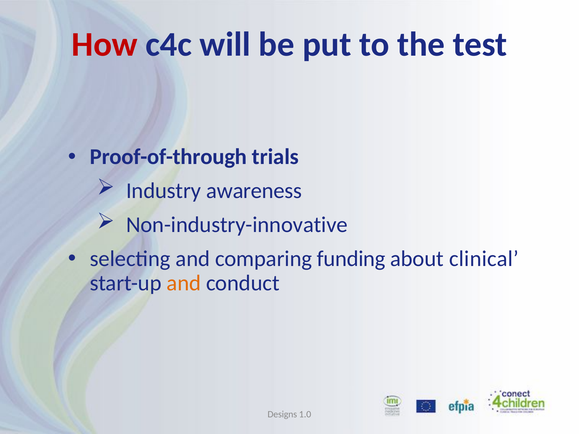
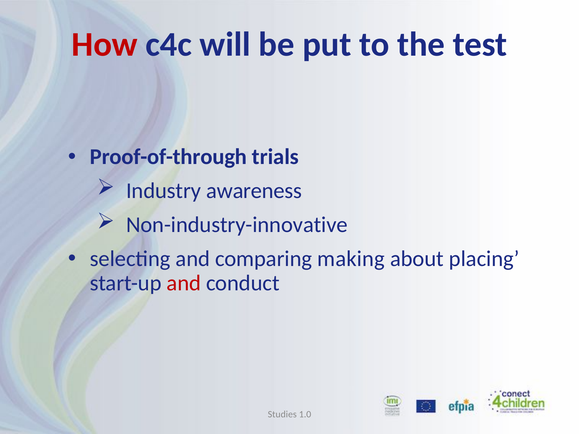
funding: funding -> making
clinical: clinical -> placing
and at (184, 283) colour: orange -> red
Designs: Designs -> Studies
